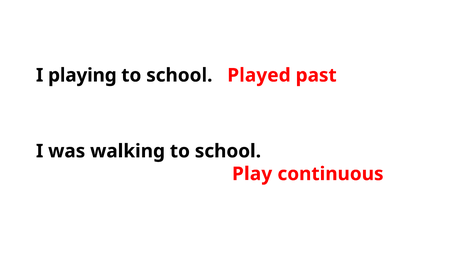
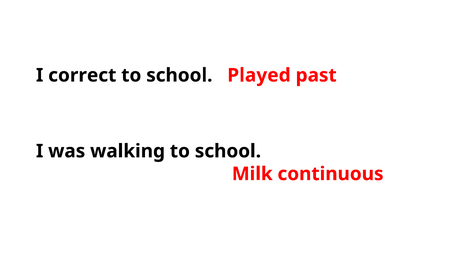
playing: playing -> correct
Play: Play -> Milk
